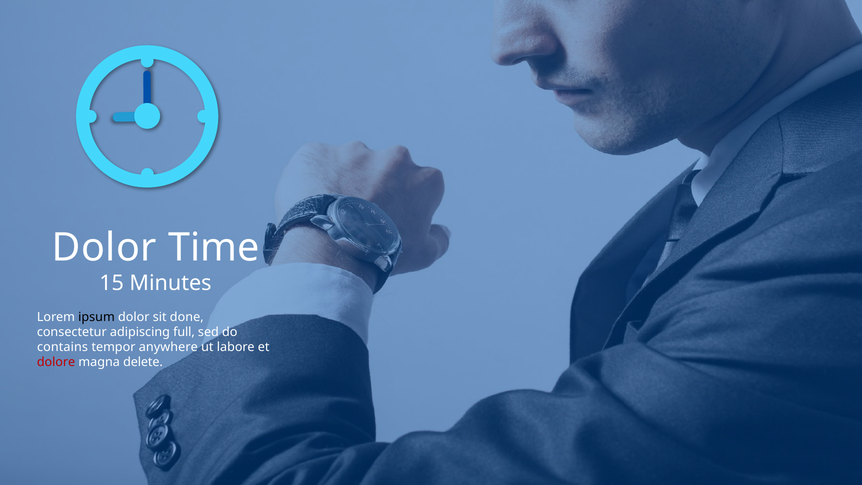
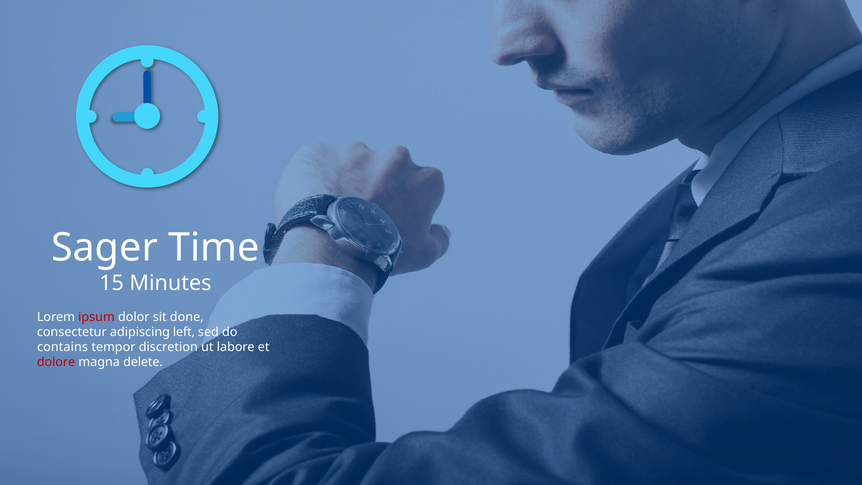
Dolor at (104, 248): Dolor -> Sager
ipsum colour: black -> red
full: full -> left
anywhere: anywhere -> discretion
